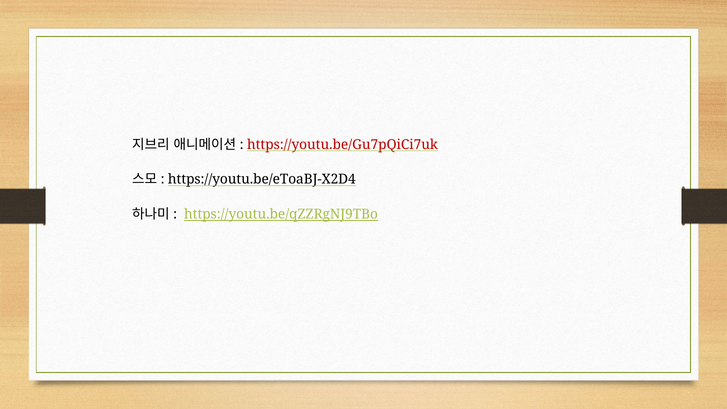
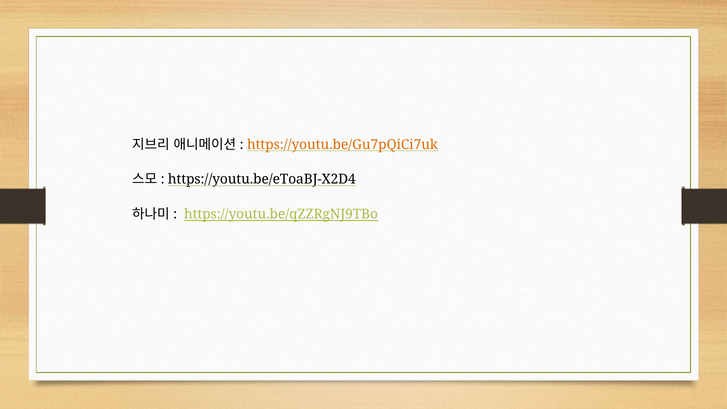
https://youtu.be/Gu7pQiCi7uk colour: red -> orange
